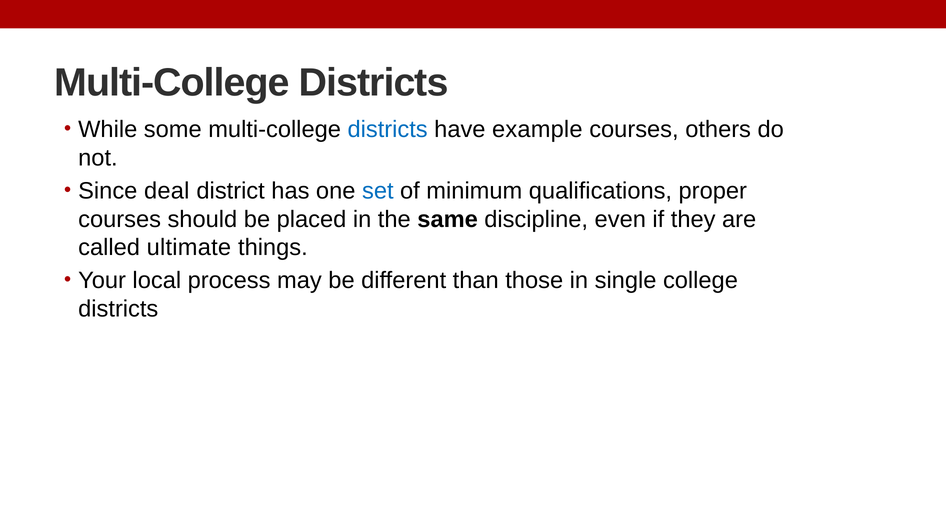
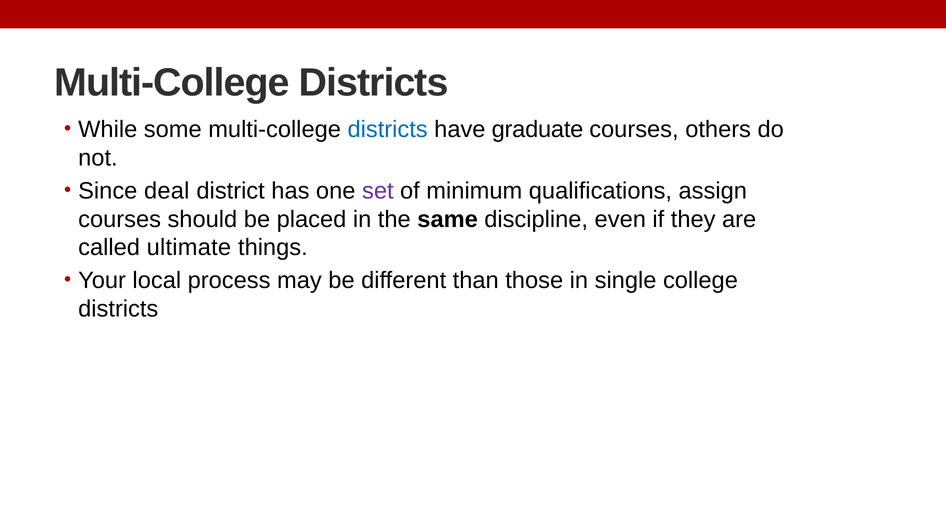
example: example -> graduate
set colour: blue -> purple
proper: proper -> assign
